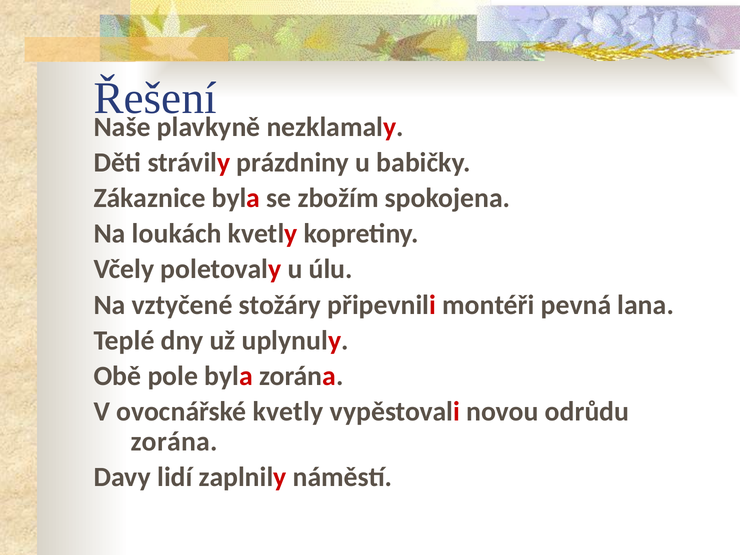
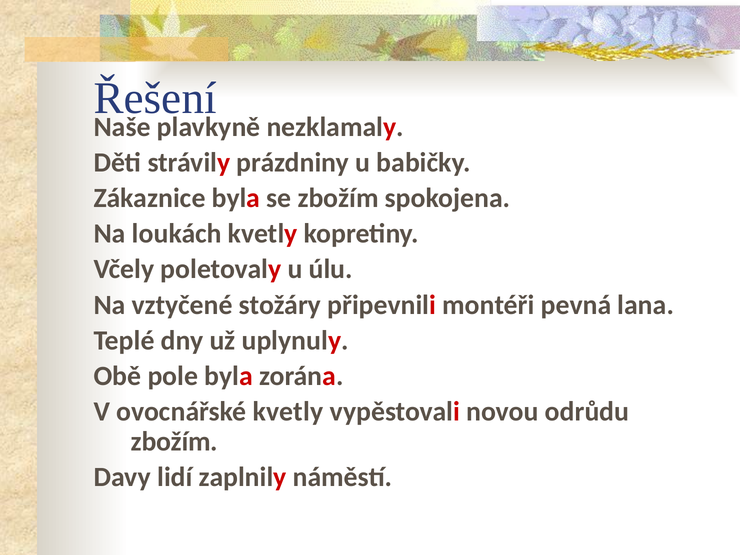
zorána at (174, 442): zorána -> zbožím
